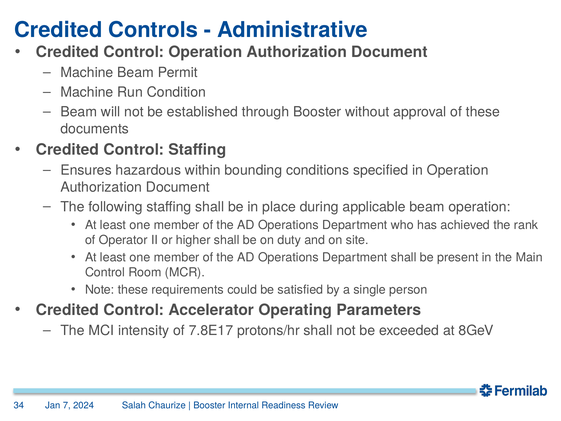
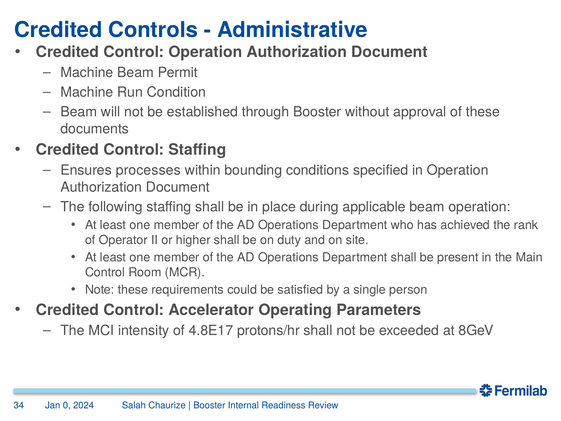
hazardous: hazardous -> processes
7.8E17: 7.8E17 -> 4.8E17
7: 7 -> 0
